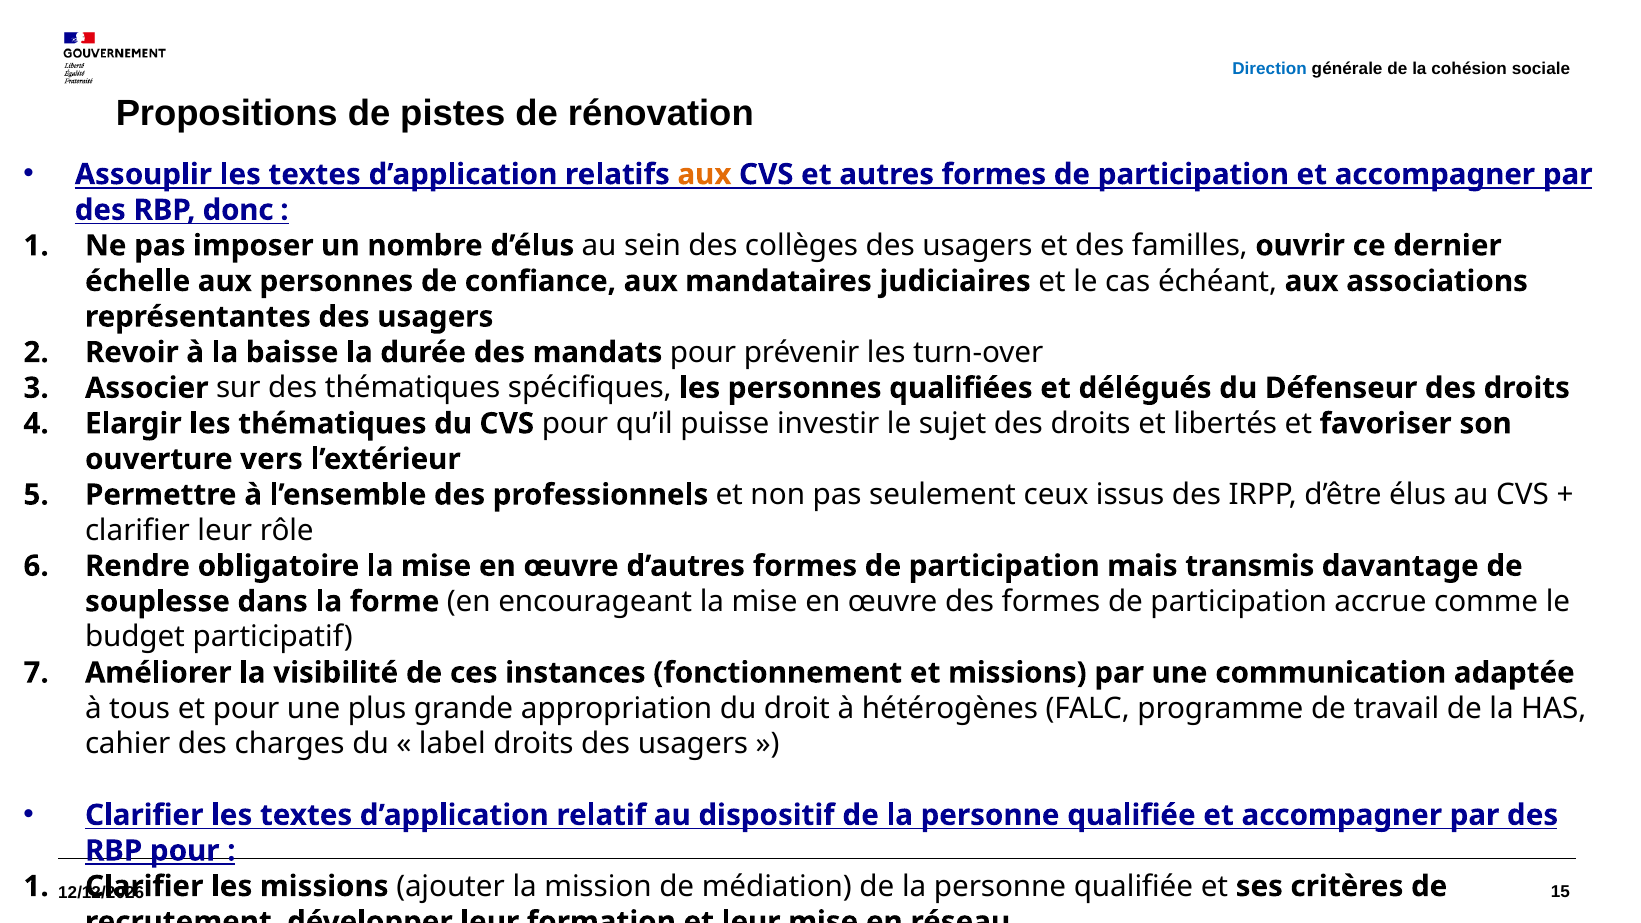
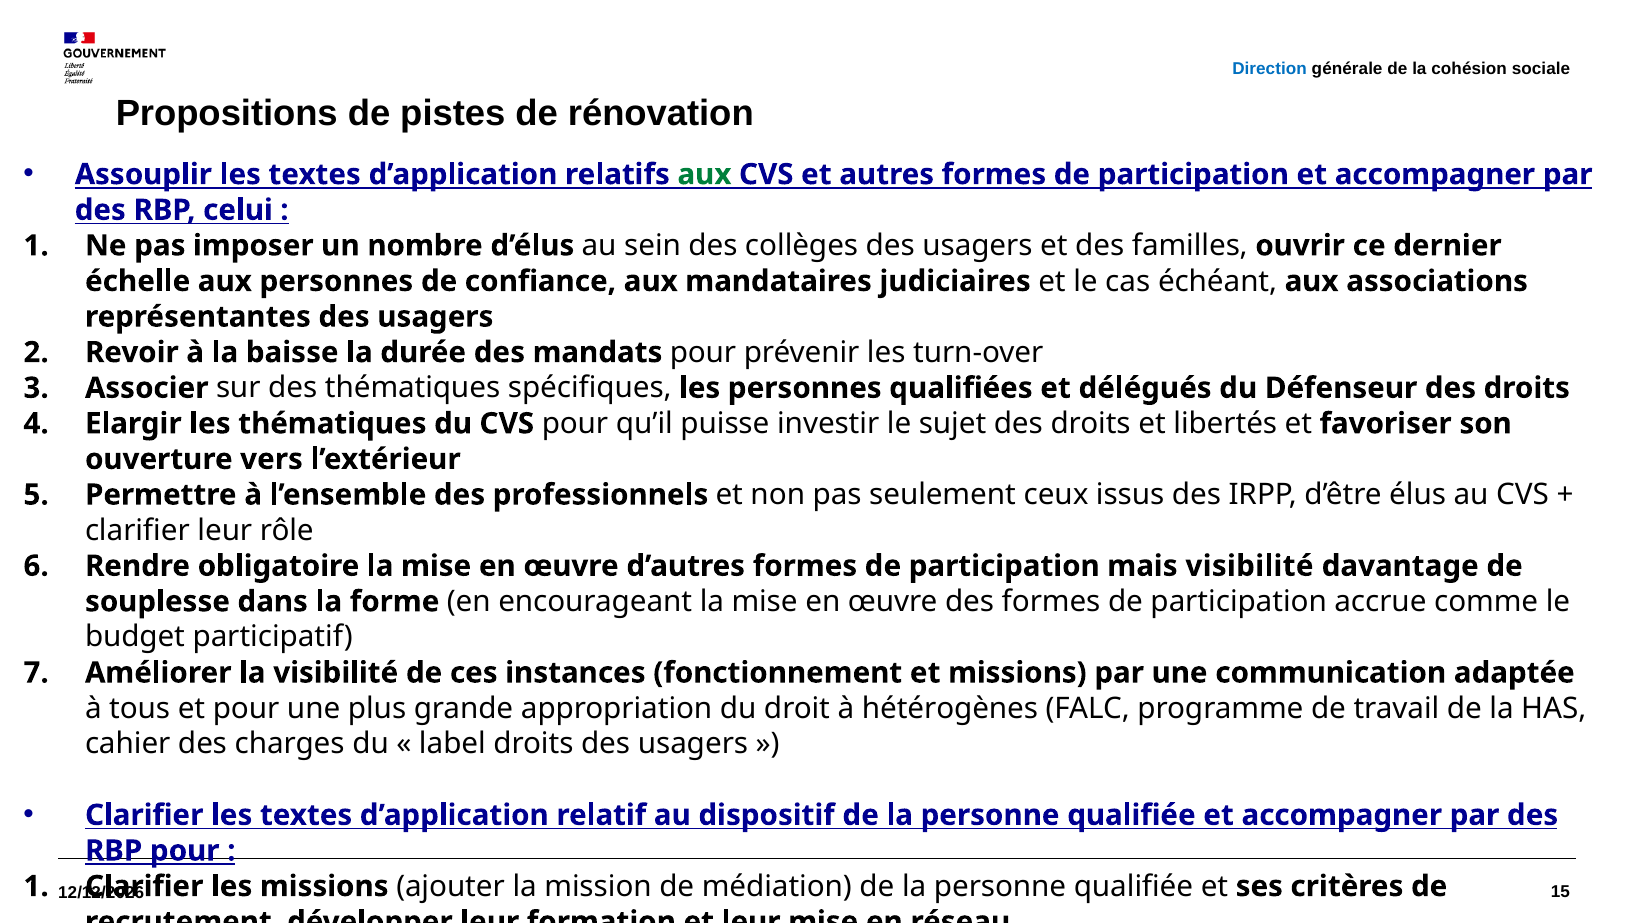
aux at (704, 174) colour: orange -> green
donc: donc -> celui
mais transmis: transmis -> visibilité
